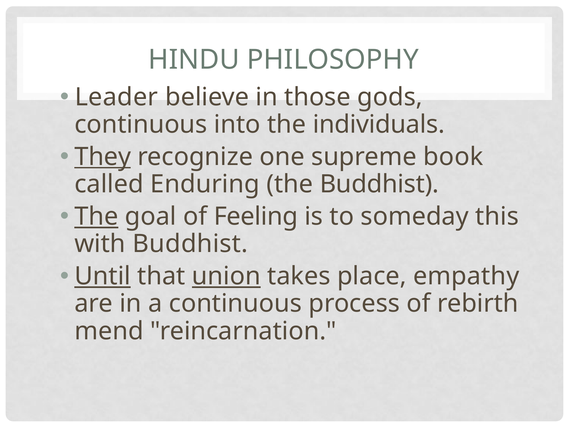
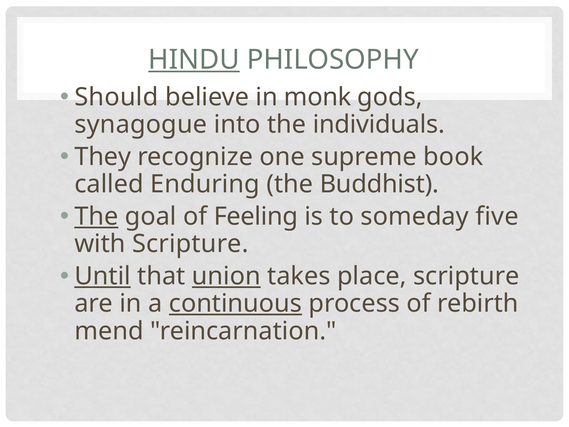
HINDU underline: none -> present
Leader: Leader -> Should
those: those -> monk
continuous at (141, 124): continuous -> synagogue
They underline: present -> none
this: this -> five
with Buddhist: Buddhist -> Scripture
place empathy: empathy -> scripture
continuous at (235, 303) underline: none -> present
